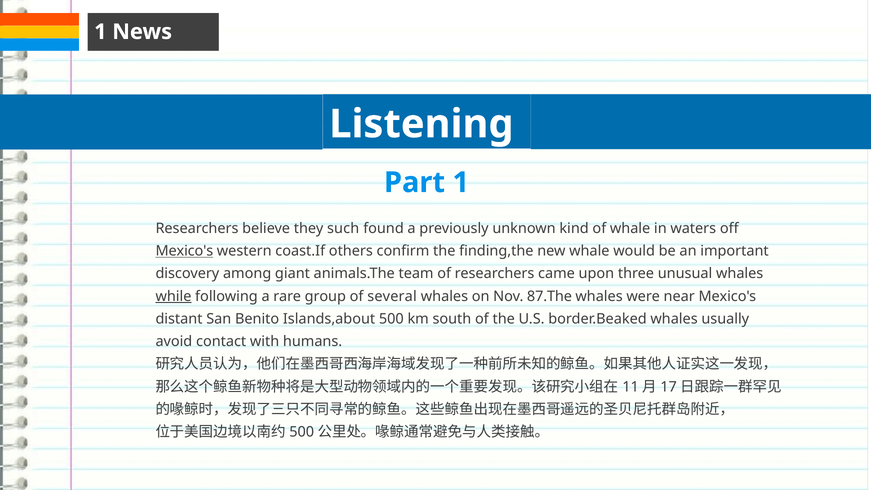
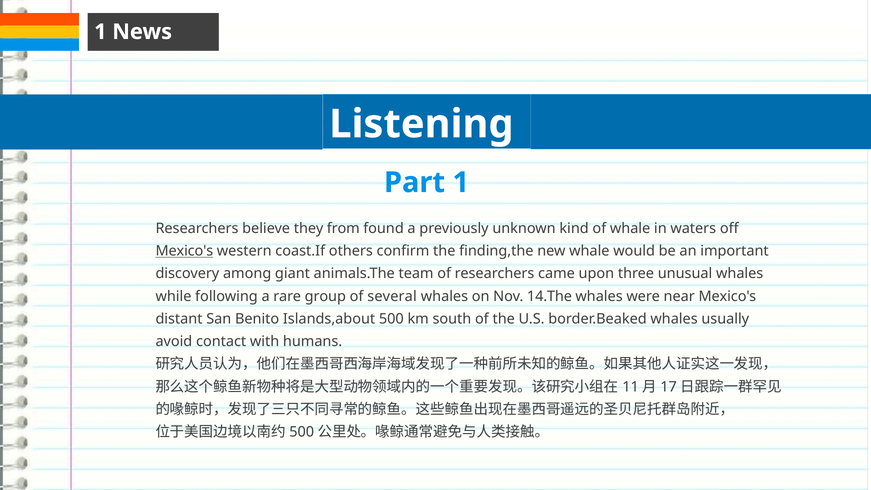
such: such -> from
while underline: present -> none
87.The: 87.The -> 14.The
